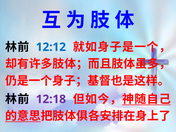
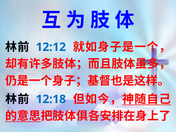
12:18 colour: purple -> blue
